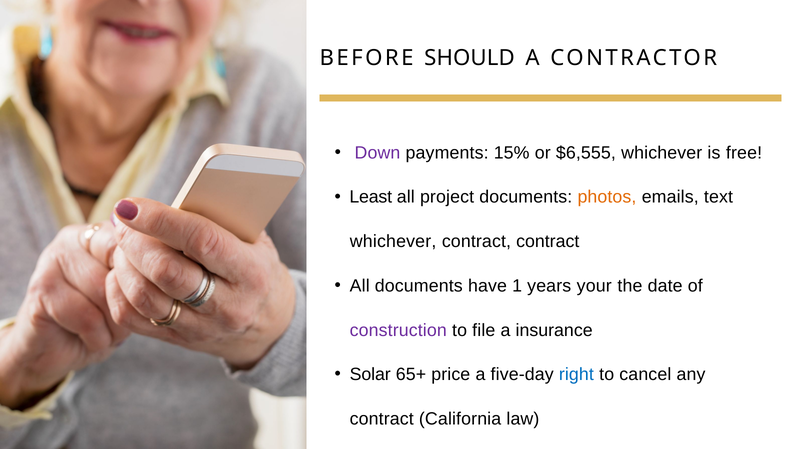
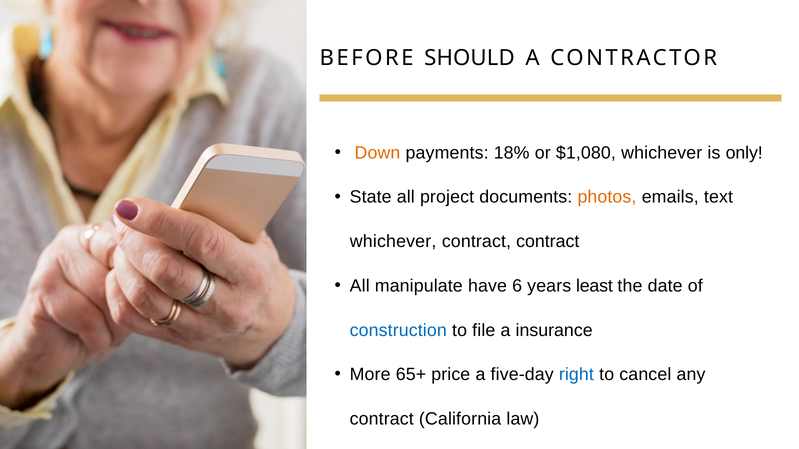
Down colour: purple -> orange
15%: 15% -> 18%
$6,555: $6,555 -> $1,080
free: free -> only
Least: Least -> State
All documents: documents -> manipulate
1: 1 -> 6
your: your -> least
construction colour: purple -> blue
Solar: Solar -> More
